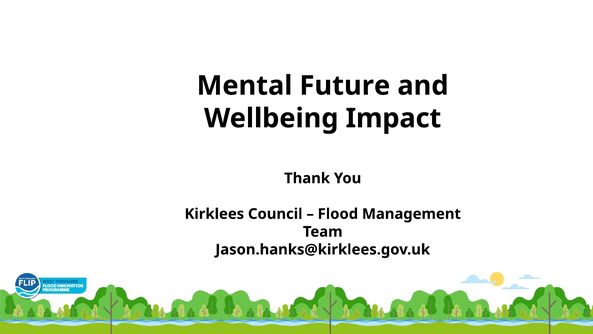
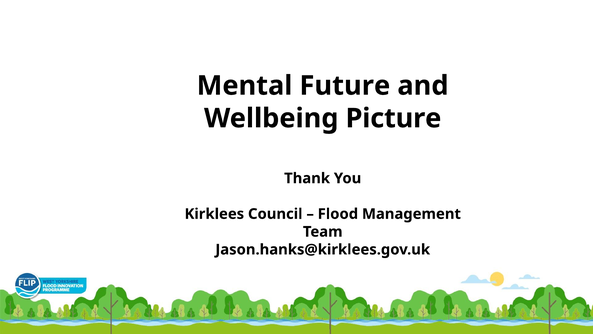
Impact: Impact -> Picture
